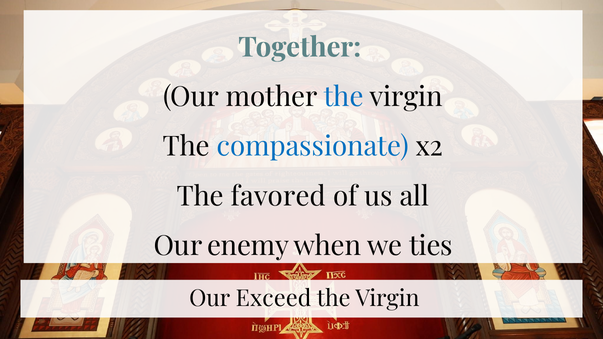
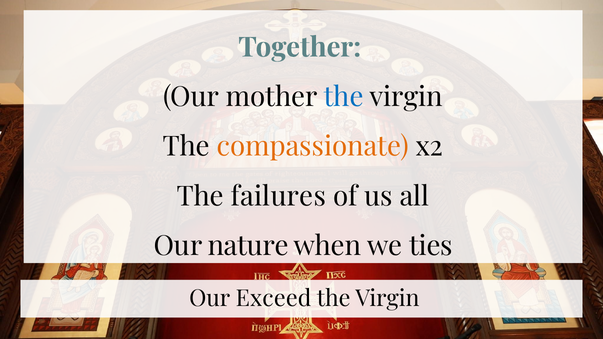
compassionate colour: blue -> orange
favored: favored -> failures
enemy: enemy -> nature
